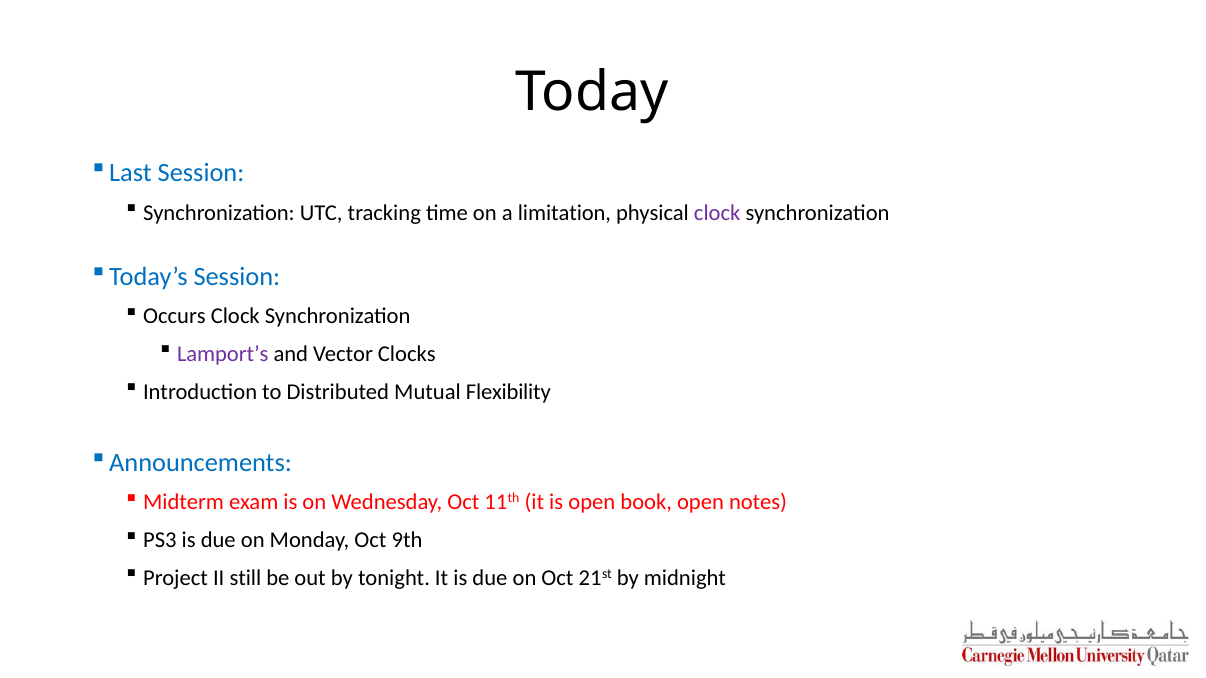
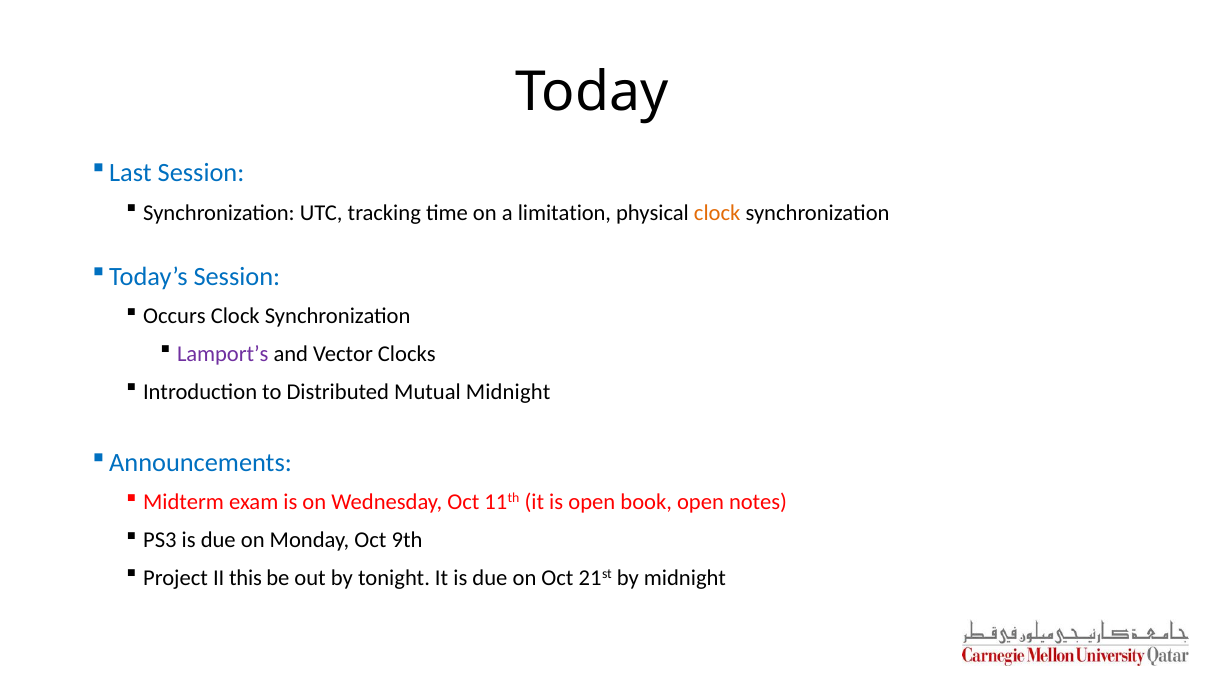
clock at (717, 213) colour: purple -> orange
Mutual Flexibility: Flexibility -> Midnight
still: still -> this
